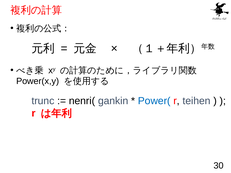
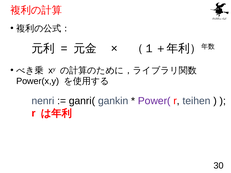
trunc: trunc -> nenri
nenri(: nenri( -> ganri(
Power( colour: blue -> purple
